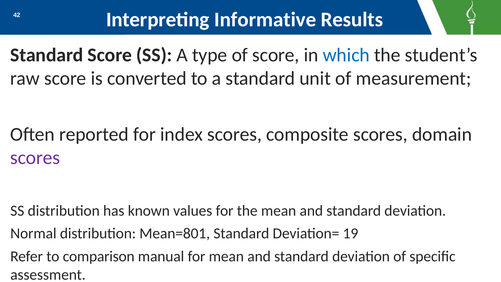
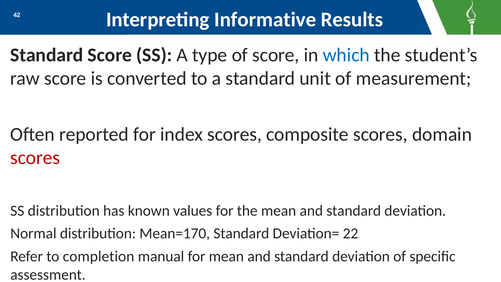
scores at (35, 158) colour: purple -> red
Mean=801: Mean=801 -> Mean=170
19: 19 -> 22
comparison: comparison -> completion
